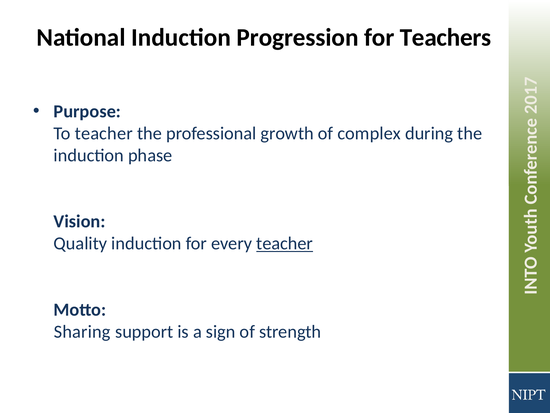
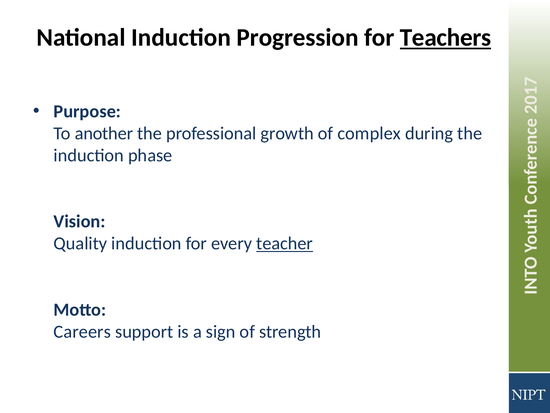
Teachers underline: none -> present
To teacher: teacher -> another
Sharing: Sharing -> Careers
